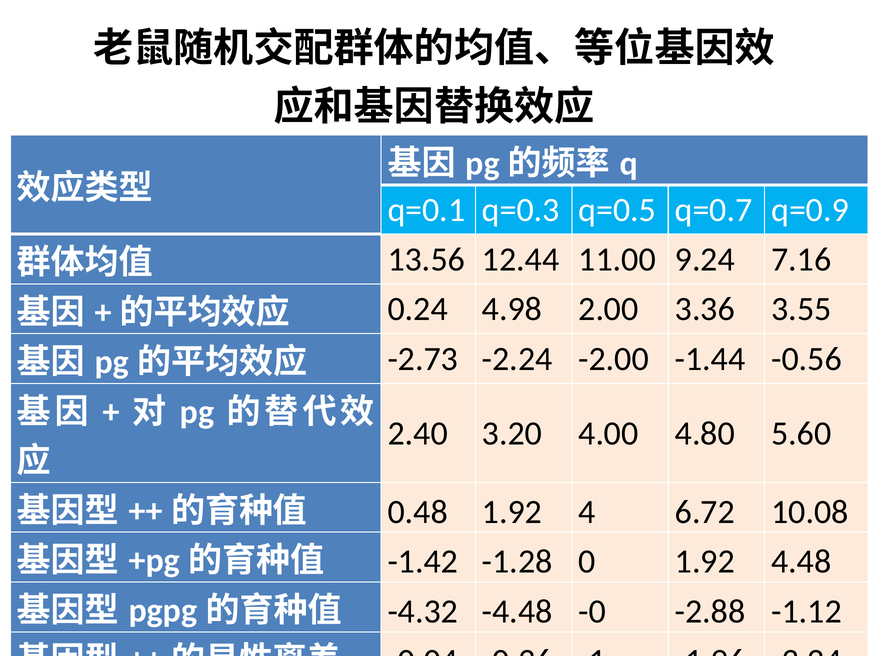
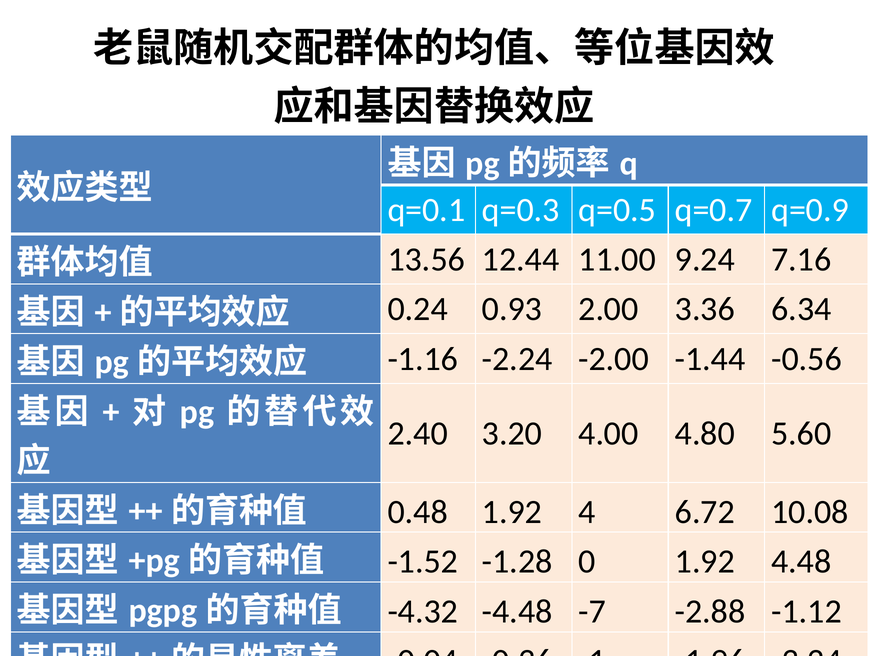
4.98: 4.98 -> 0.93
3.55: 3.55 -> 6.34
-2.73: -2.73 -> -1.16
-1.42: -1.42 -> -1.52
-0: -0 -> -7
